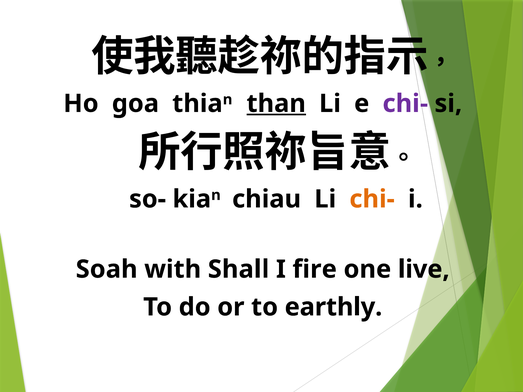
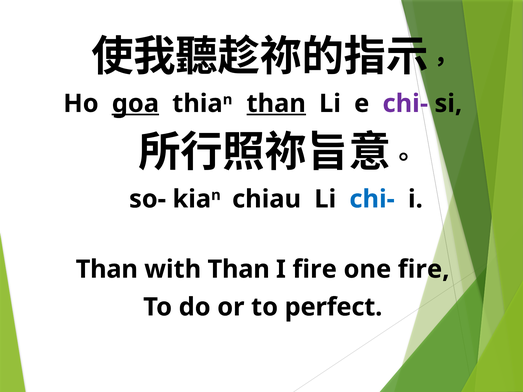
goa underline: none -> present
chi- at (372, 199) colour: orange -> blue
Soah at (107, 269): Soah -> Than
with Shall: Shall -> Than
one live: live -> fire
earthly: earthly -> perfect
